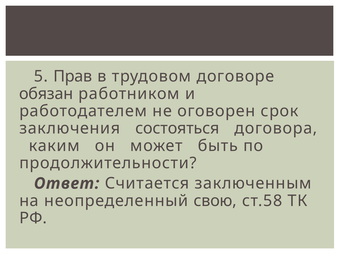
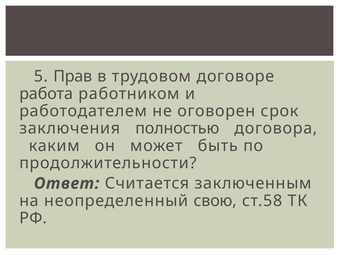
обязан: обязан -> работа
состояться: состояться -> полностью
